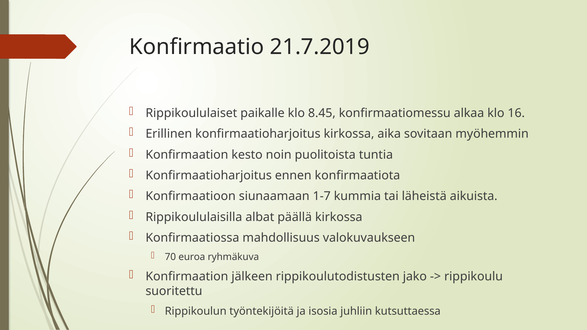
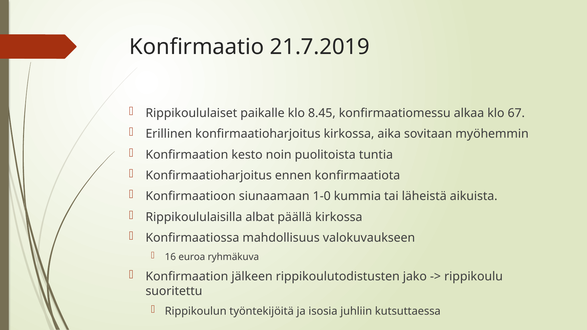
16: 16 -> 67
1-7: 1-7 -> 1-0
70: 70 -> 16
